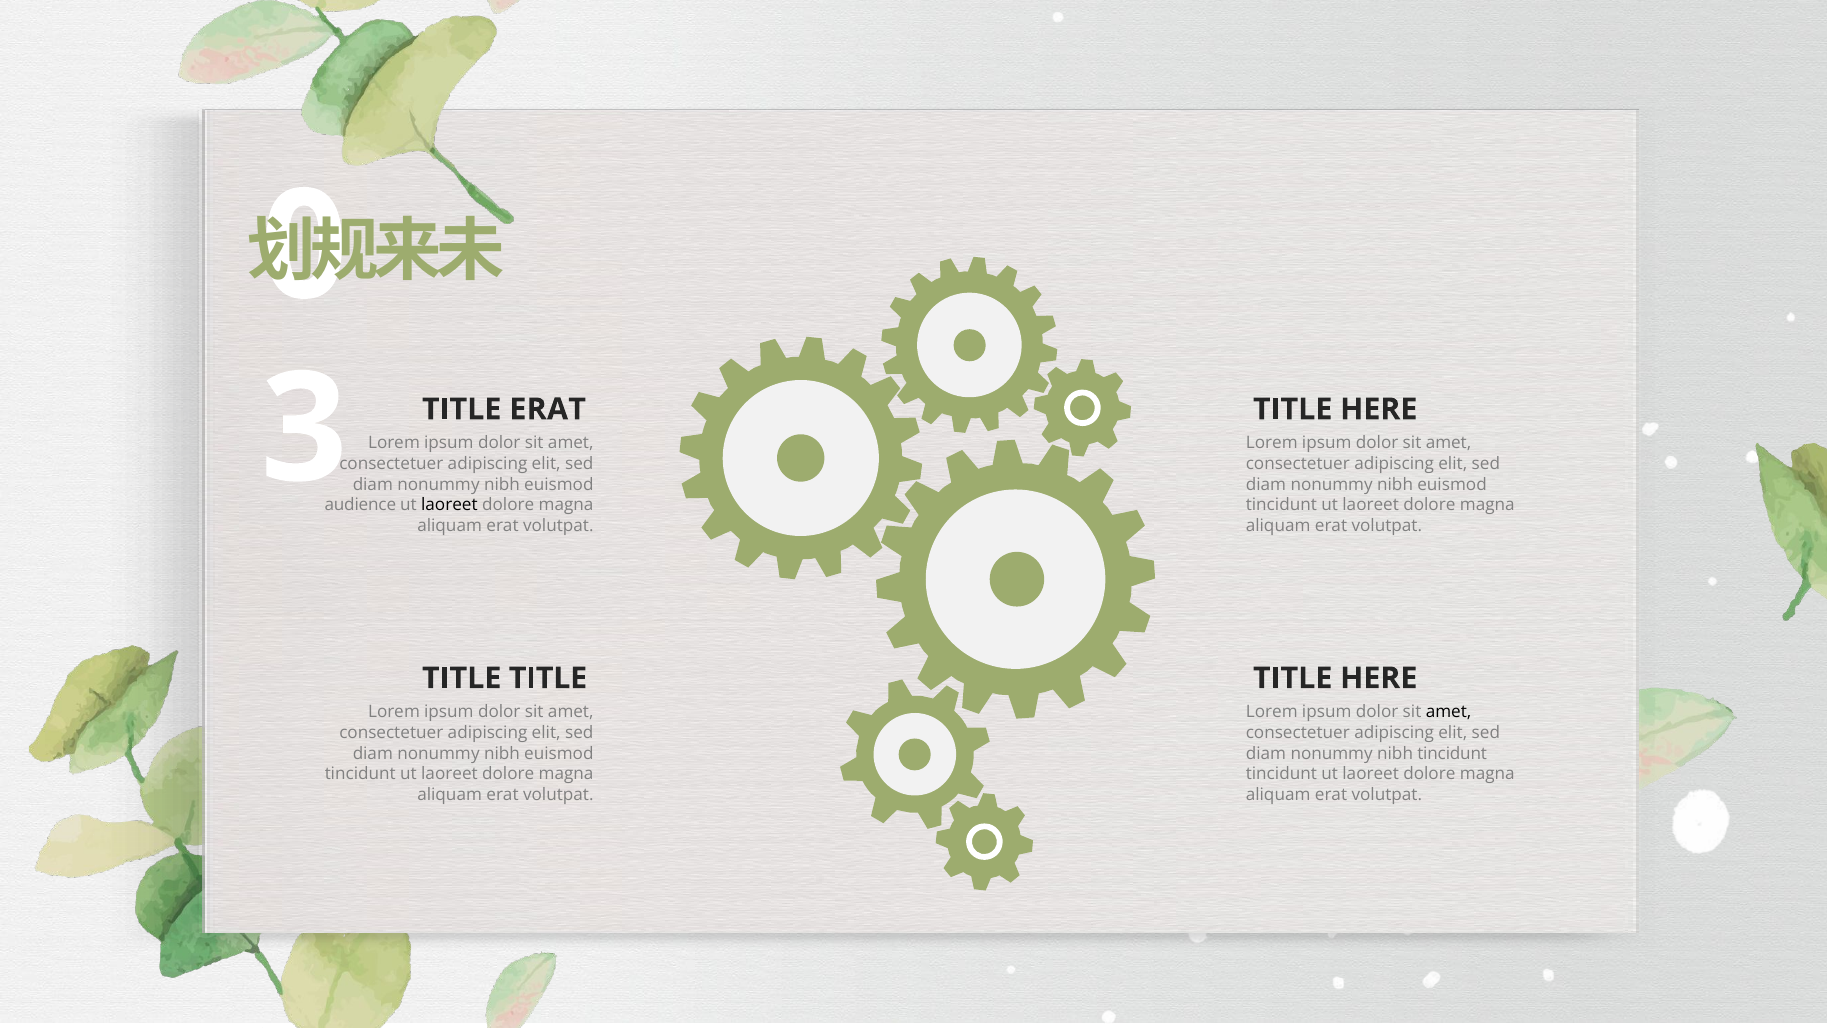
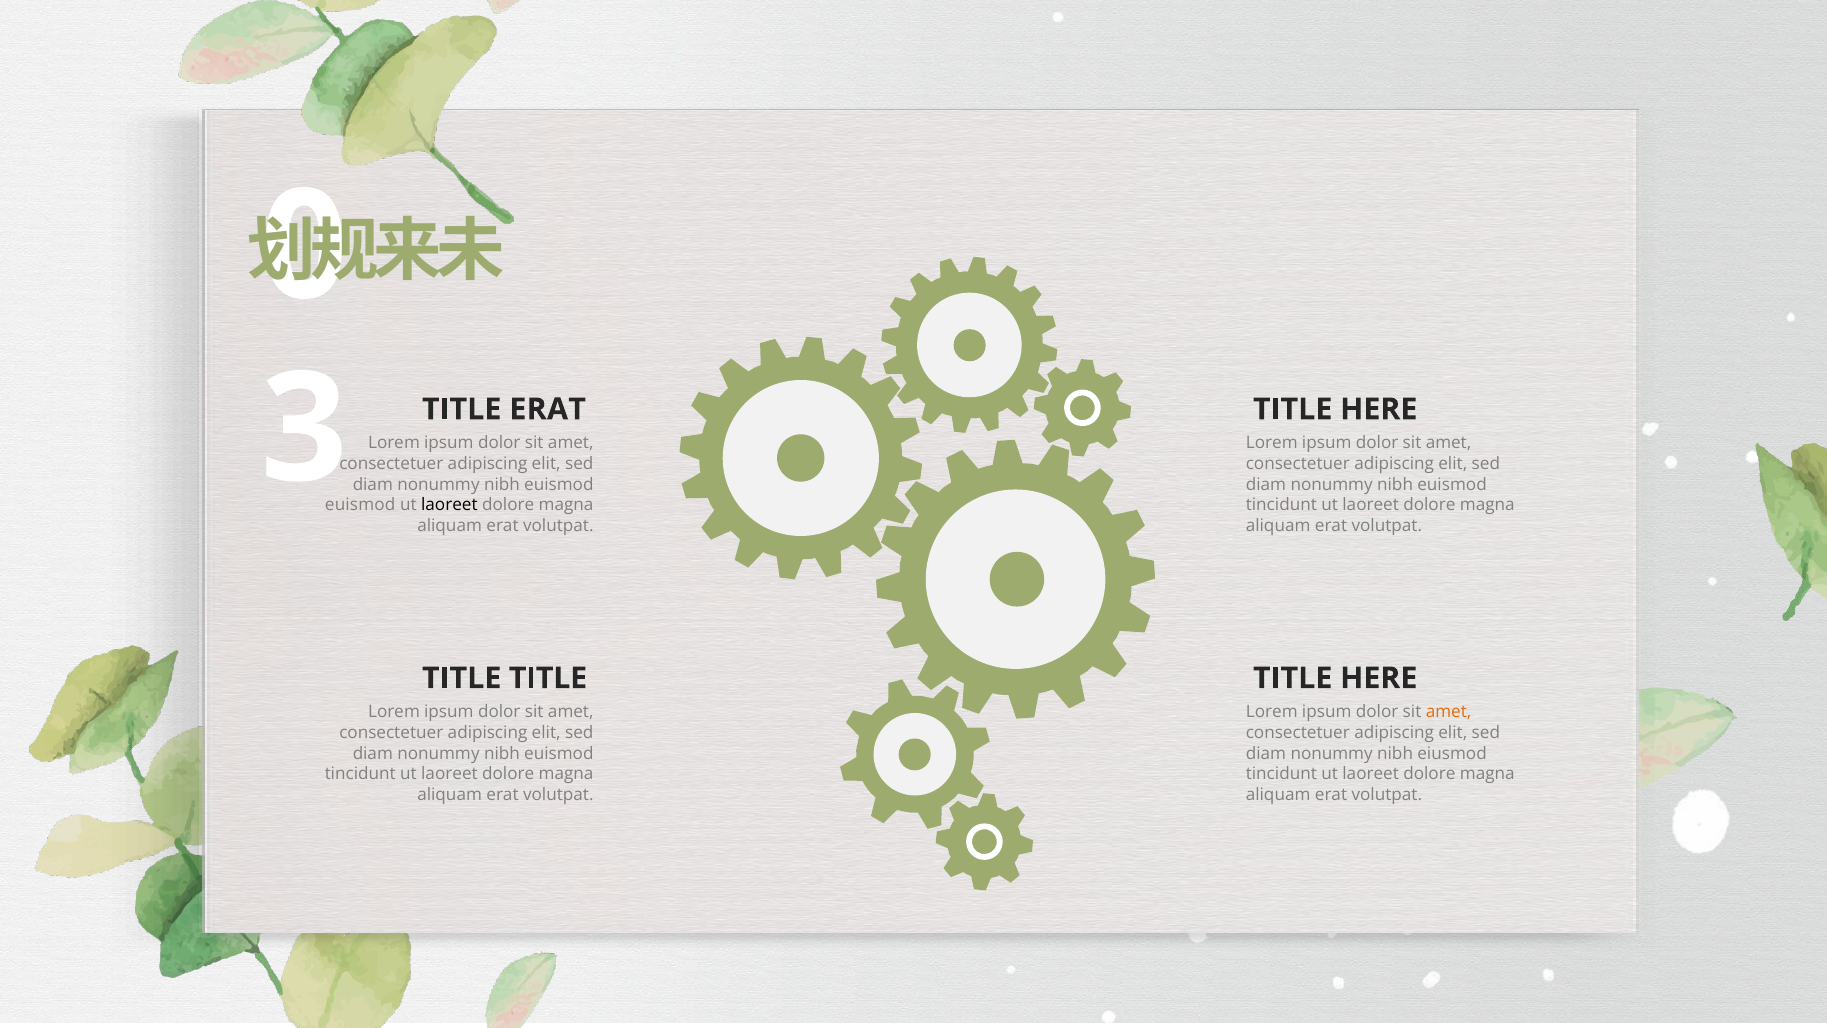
audience at (360, 505): audience -> euismod
amet at (1449, 712) colour: black -> orange
nibh tincidunt: tincidunt -> eiusmod
